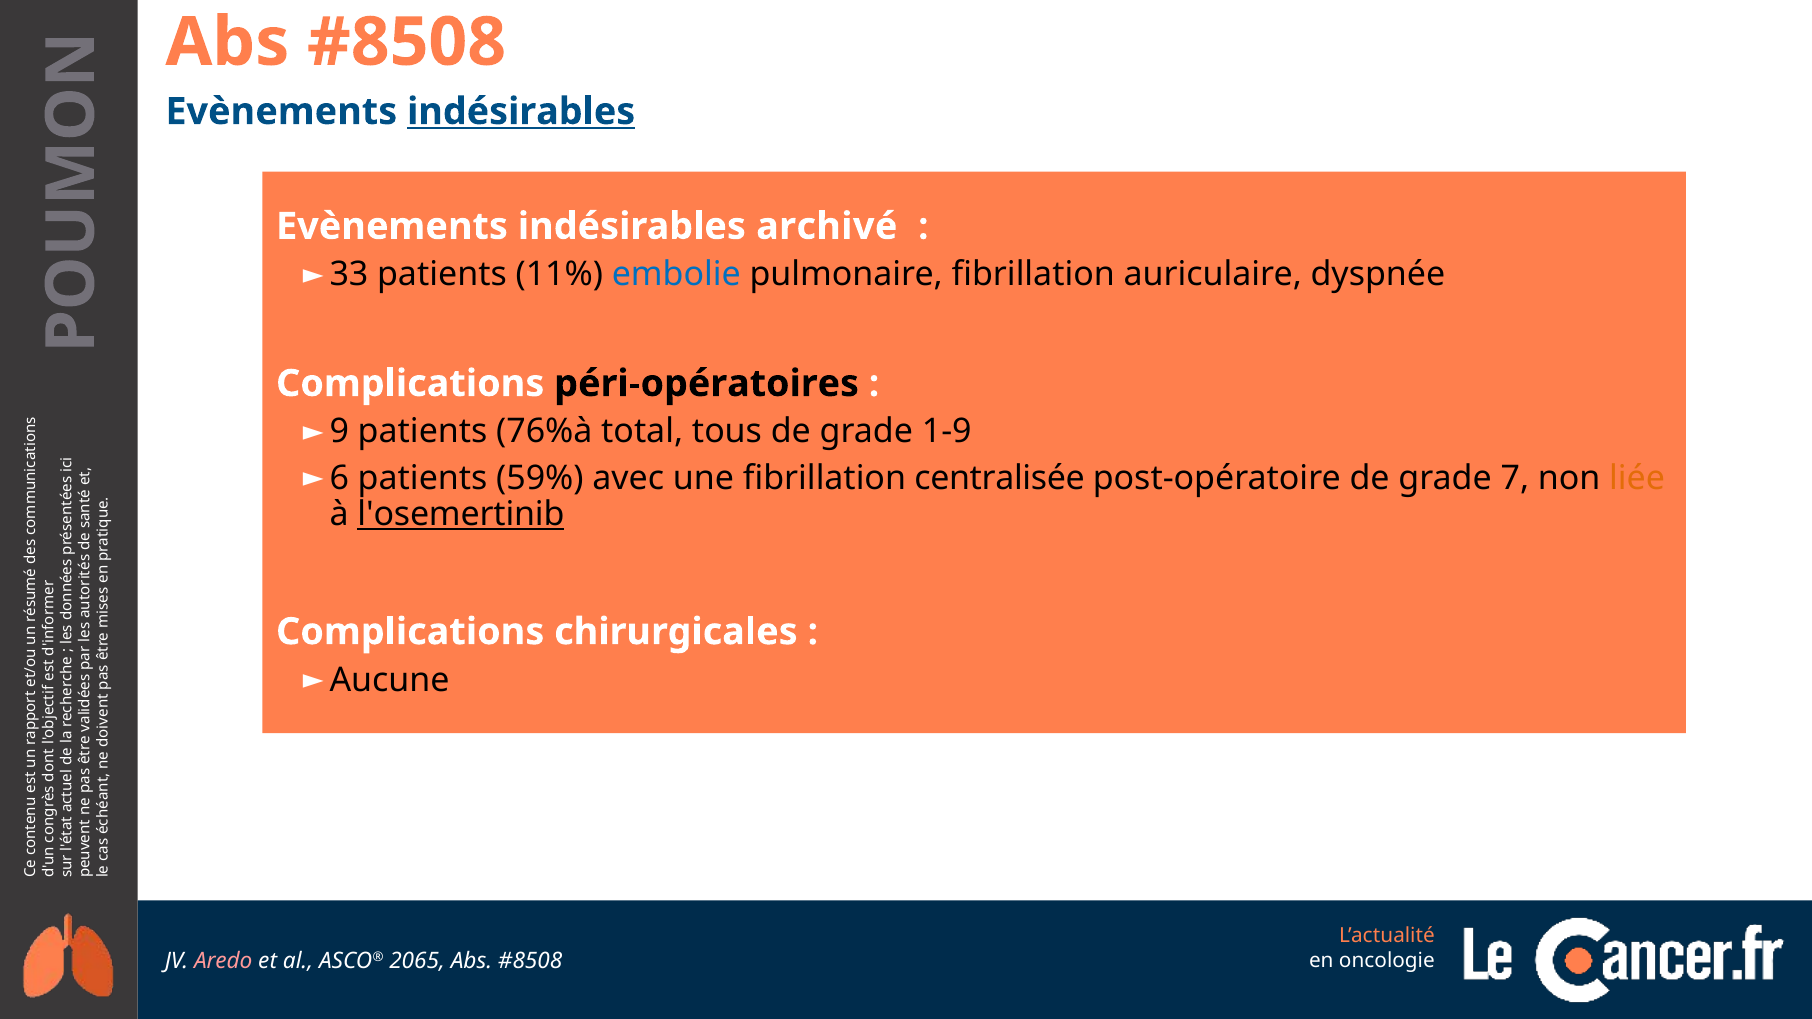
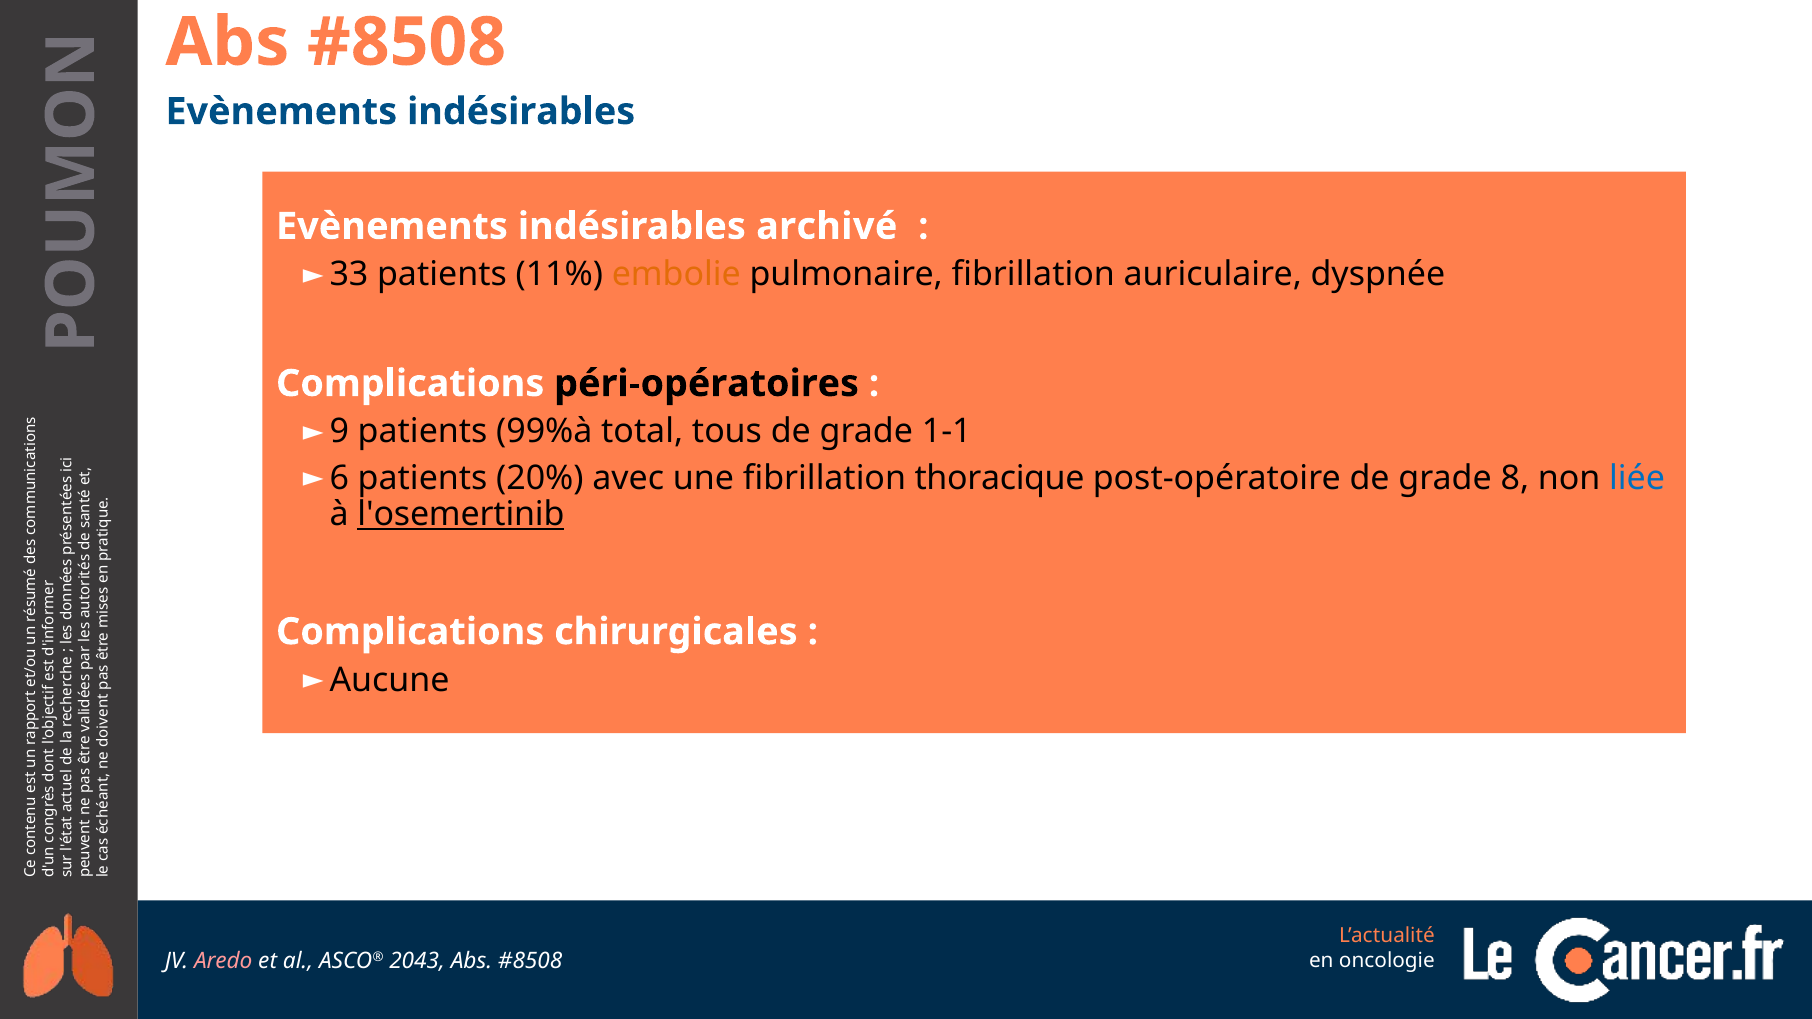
indésirables at (521, 112) underline: present -> none
embolie colour: blue -> orange
76%à: 76%à -> 99%à
1-9: 1-9 -> 1-1
59%: 59% -> 20%
centralisée: centralisée -> thoracique
7: 7 -> 8
liée colour: orange -> blue
2065: 2065 -> 2043
